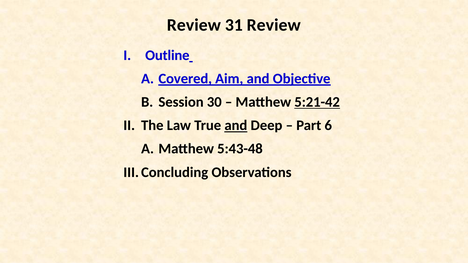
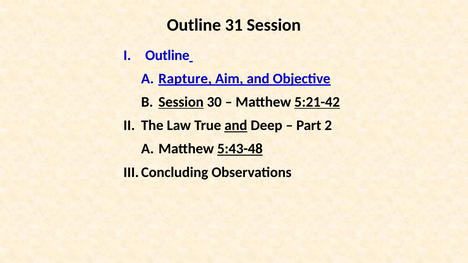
Review at (194, 25): Review -> Outline
31 Review: Review -> Session
Covered: Covered -> Rapture
Session at (181, 102) underline: none -> present
6: 6 -> 2
5:43-48 underline: none -> present
